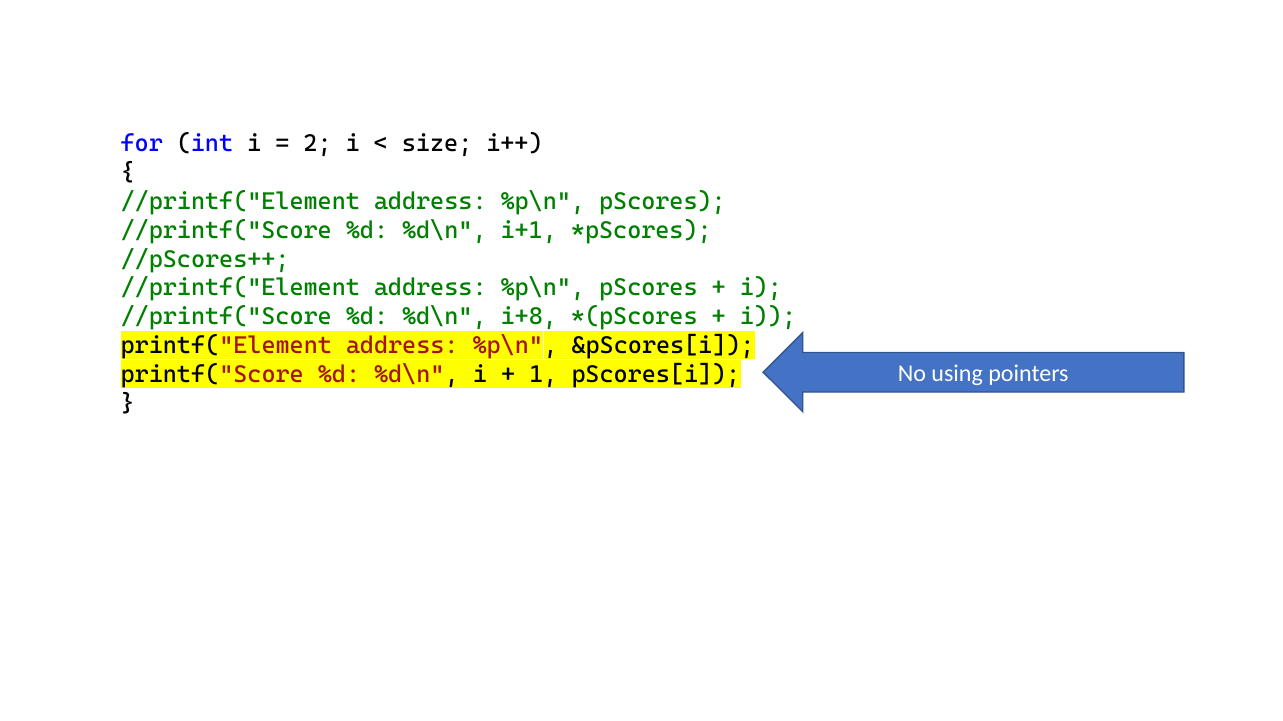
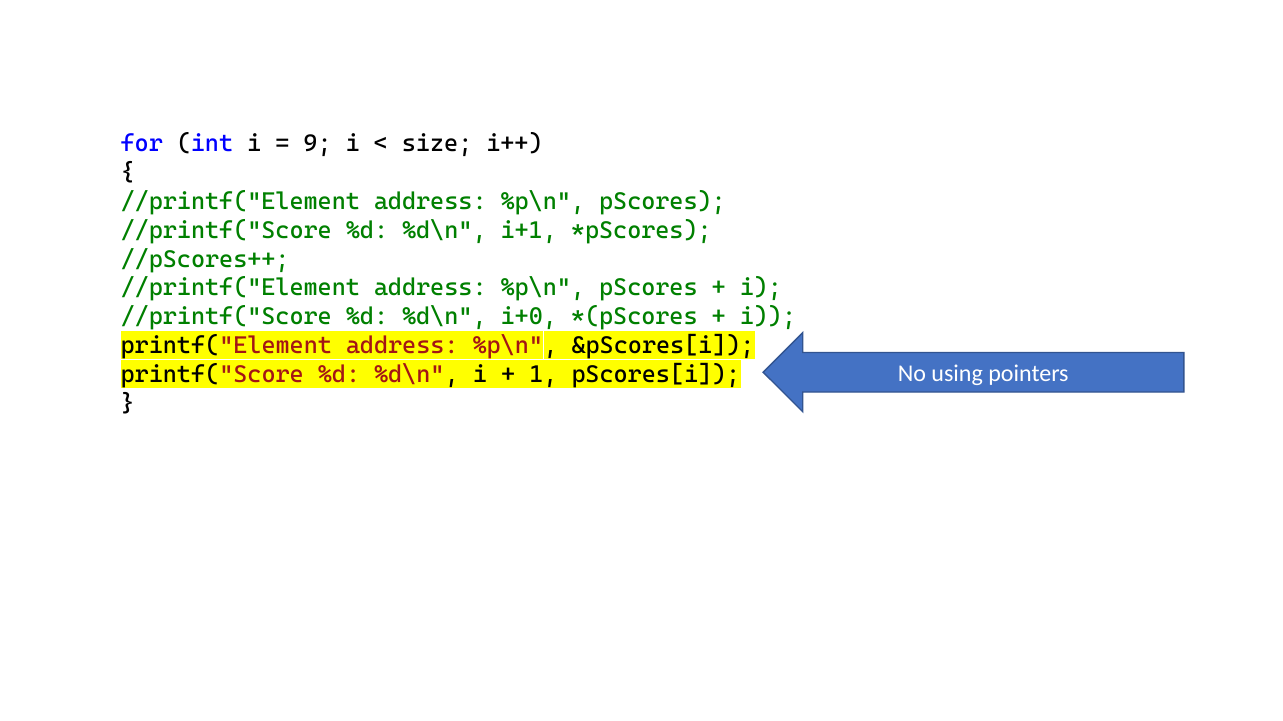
2: 2 -> 9
i+8: i+8 -> i+0
